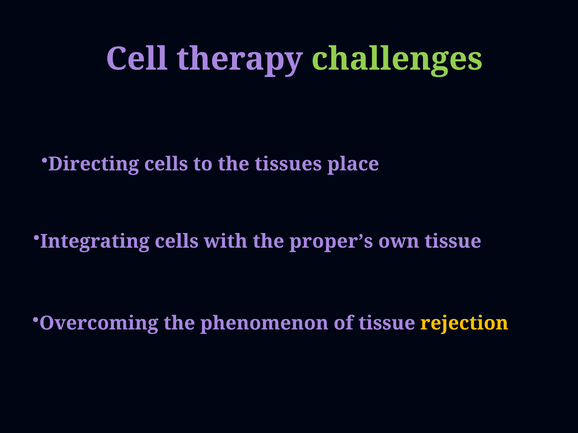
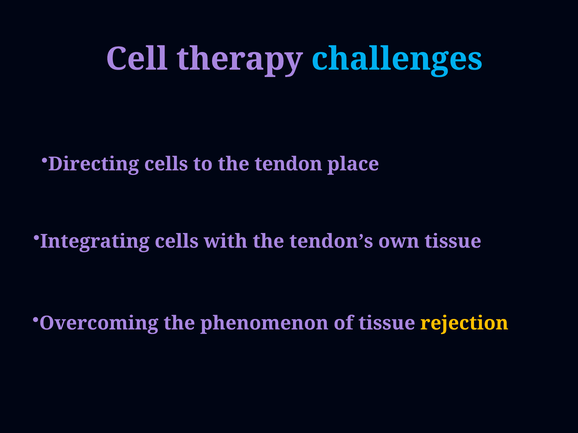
challenges colour: light green -> light blue
tissues: tissues -> tendon
proper’s: proper’s -> tendon’s
